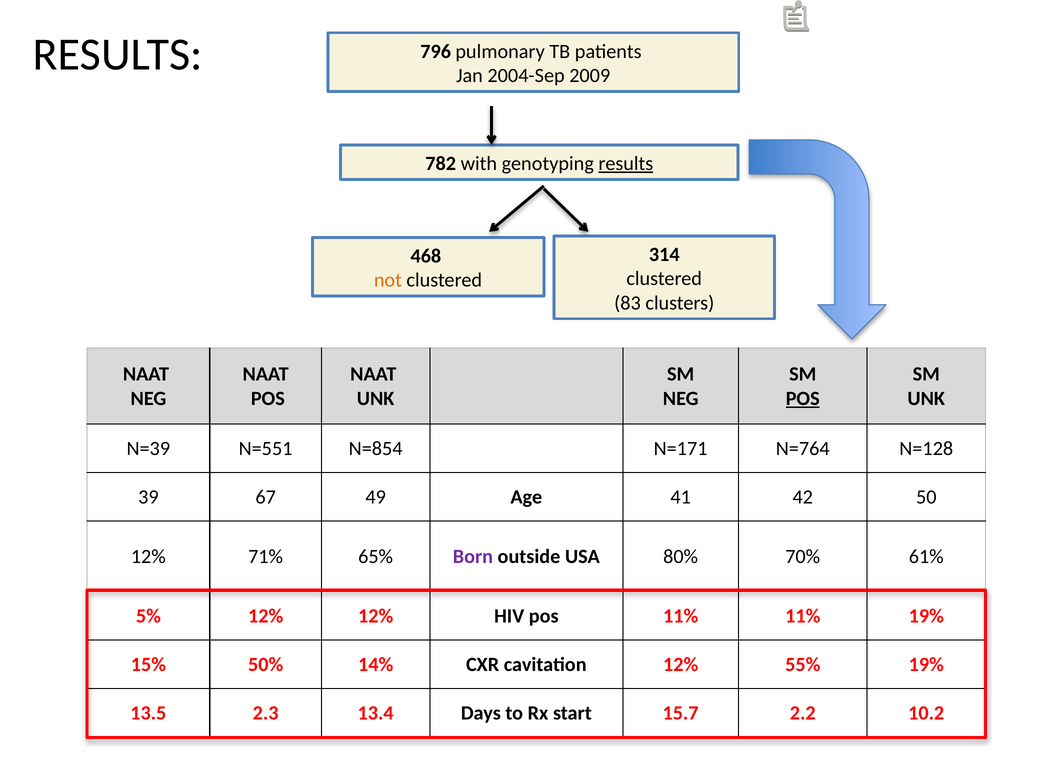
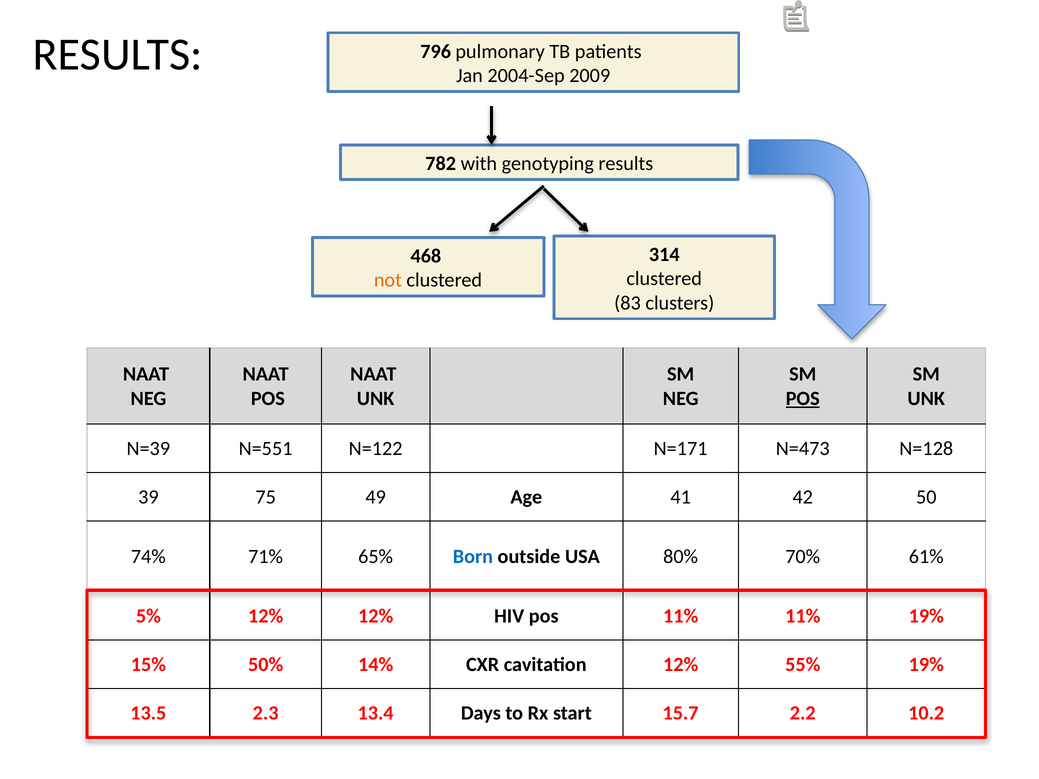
results at (626, 164) underline: present -> none
N=854: N=854 -> N=122
N=764: N=764 -> N=473
67: 67 -> 75
12% at (148, 557): 12% -> 74%
Born colour: purple -> blue
